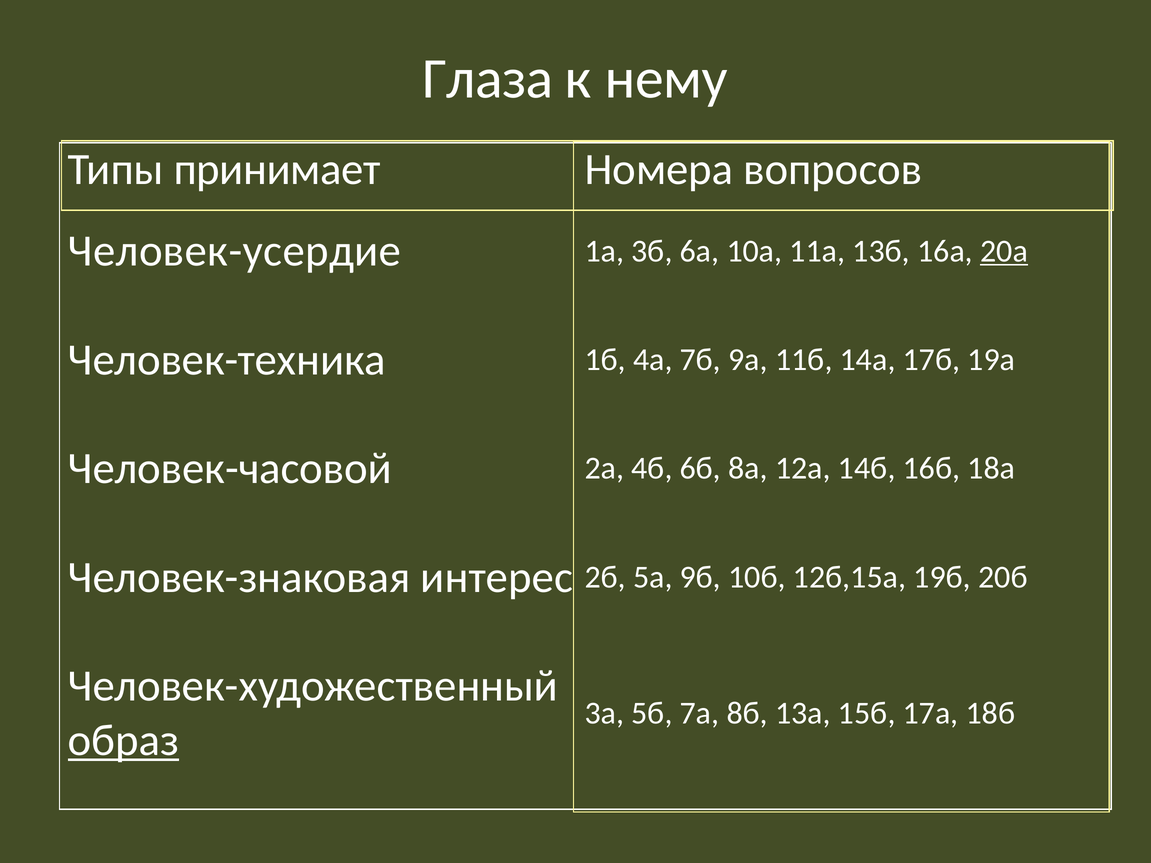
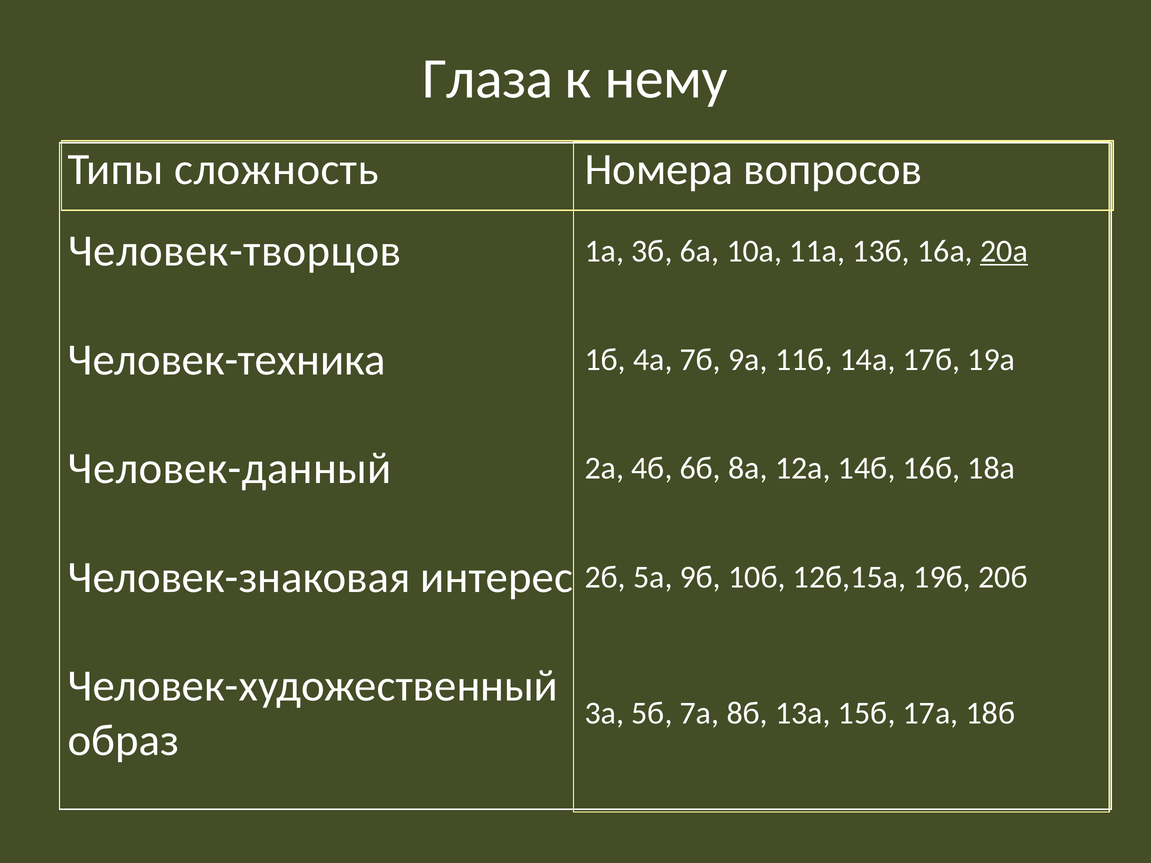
принимает: принимает -> сложность
Человек-усердие: Человек-усердие -> Человек-творцов
Человек-часовой: Человек-часовой -> Человек-данный
образ underline: present -> none
